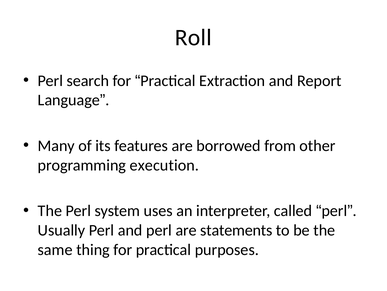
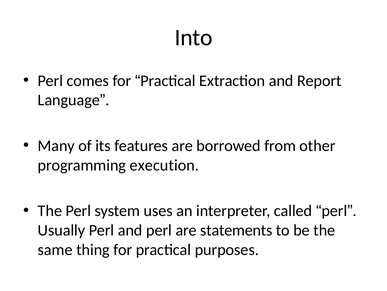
Roll: Roll -> Into
search: search -> comes
